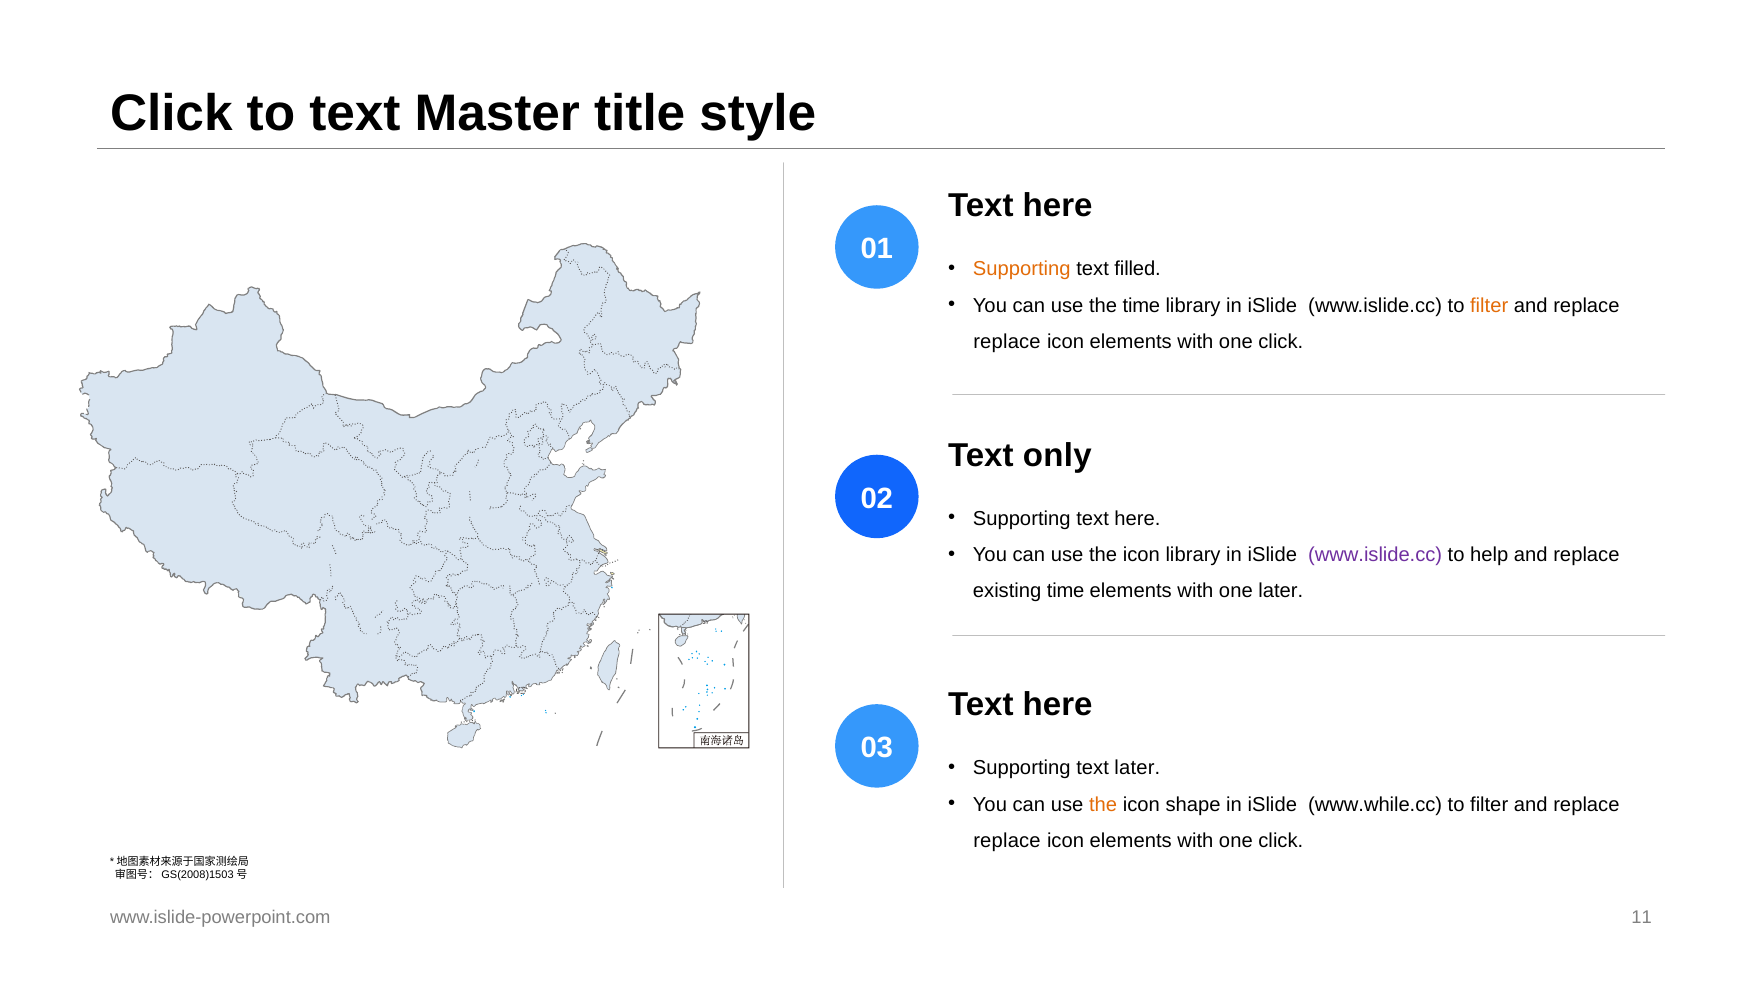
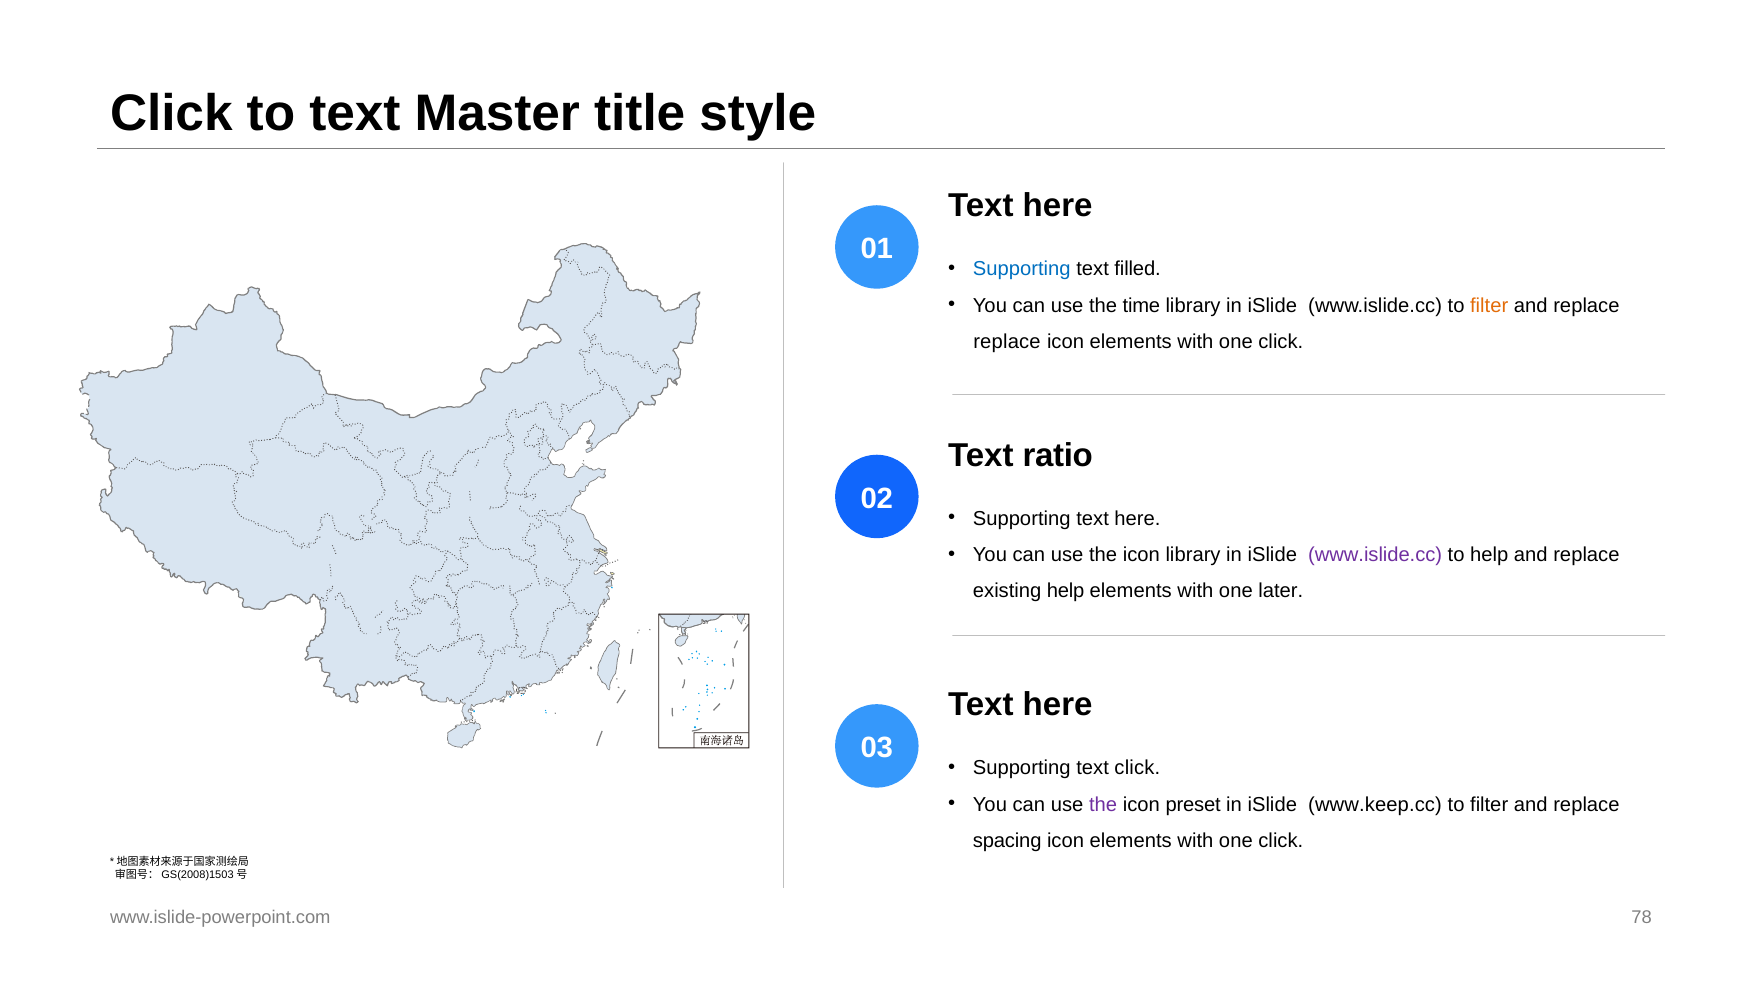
Supporting at (1022, 269) colour: orange -> blue
only: only -> ratio
existing time: time -> help
text later: later -> click
the at (1103, 804) colour: orange -> purple
shape: shape -> preset
www.while.cc: www.while.cc -> www.keep.cc
replace at (1007, 841): replace -> spacing
11: 11 -> 78
